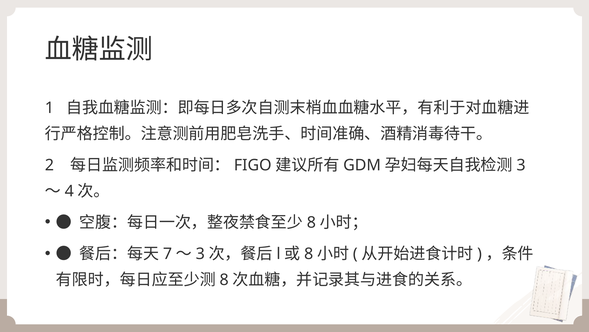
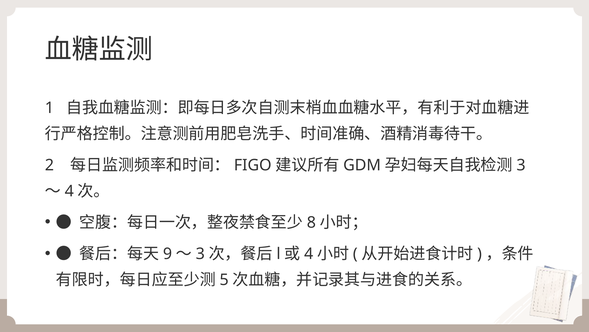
7: 7 -> 9
8 at (309, 253): 8 -> 4
8 at (224, 279): 8 -> 5
